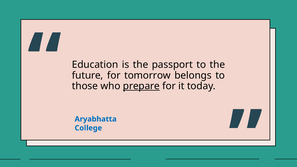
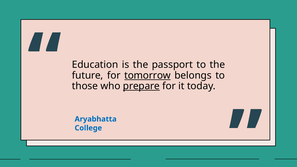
tomorrow underline: none -> present
